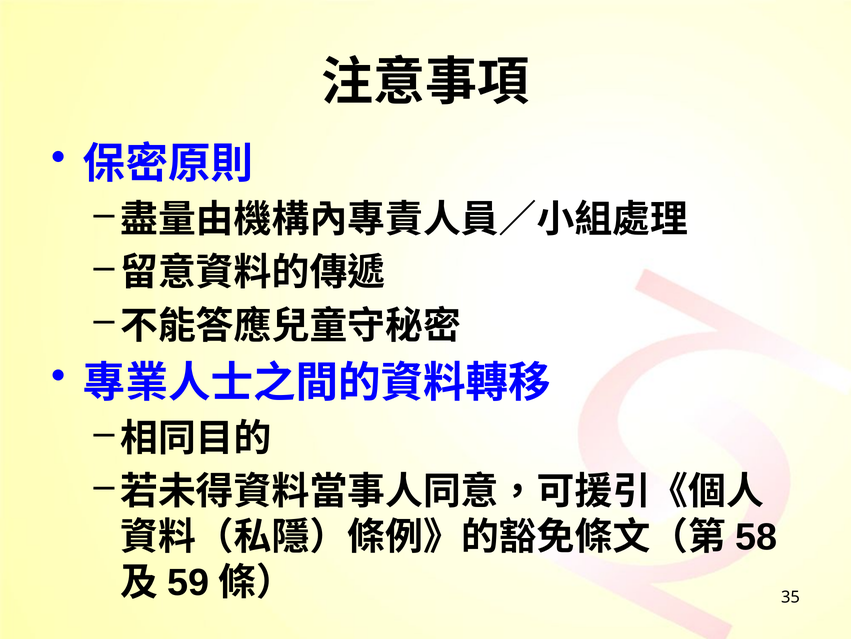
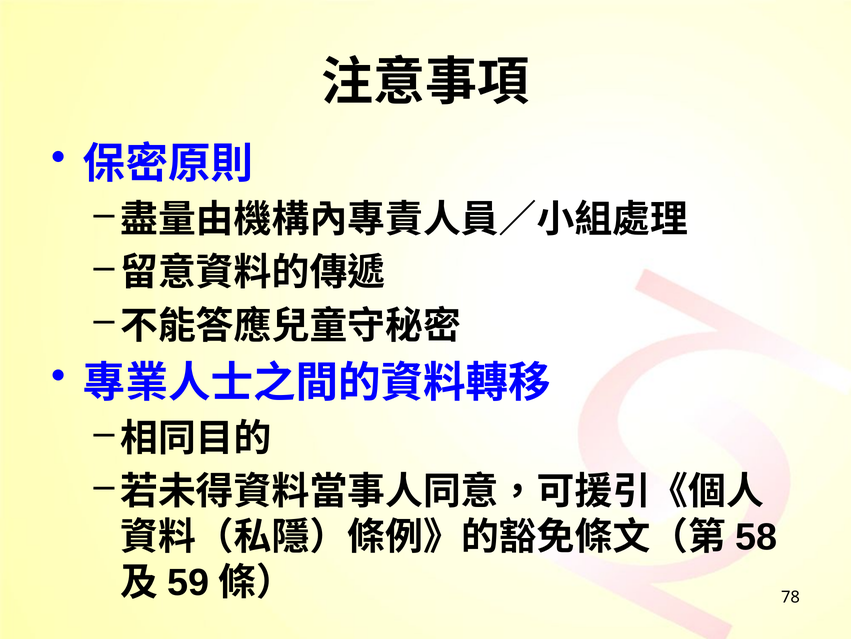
35: 35 -> 78
